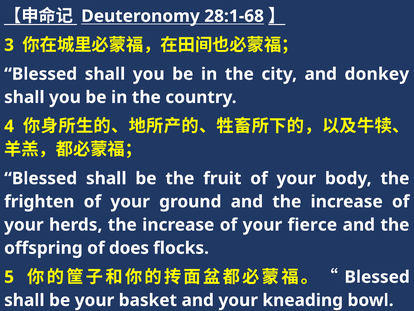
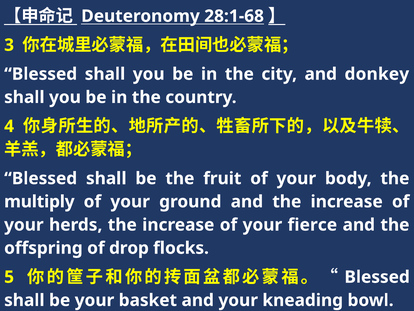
frighten: frighten -> multiply
does: does -> drop
